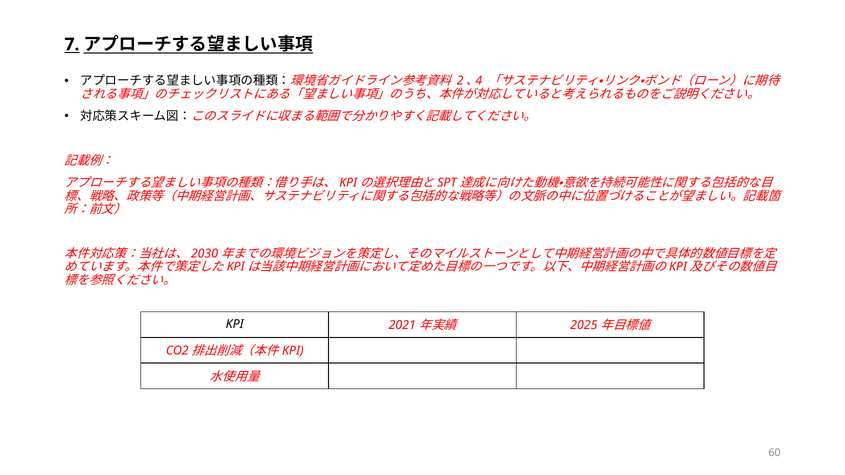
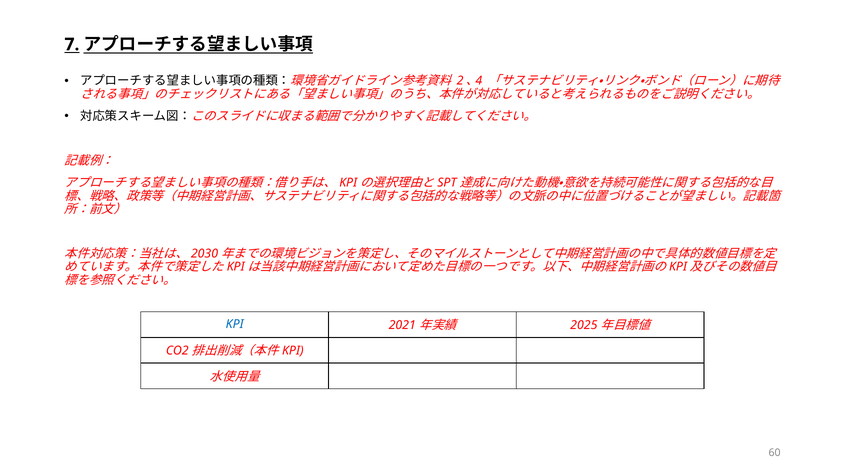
KPI colour: black -> blue
